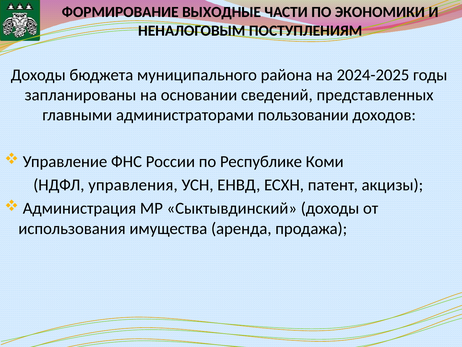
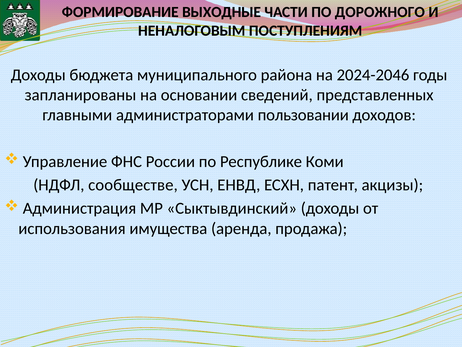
ЭКОНОМИКИ: ЭКОНОМИКИ -> ДОРОЖНОГО
2024-2025: 2024-2025 -> 2024-2046
управления: управления -> сообществе
